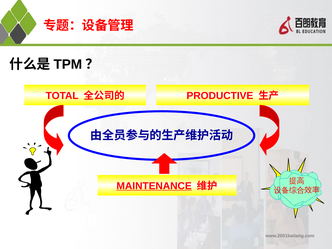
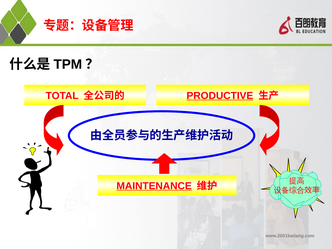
PRODUCTIVE underline: none -> present
